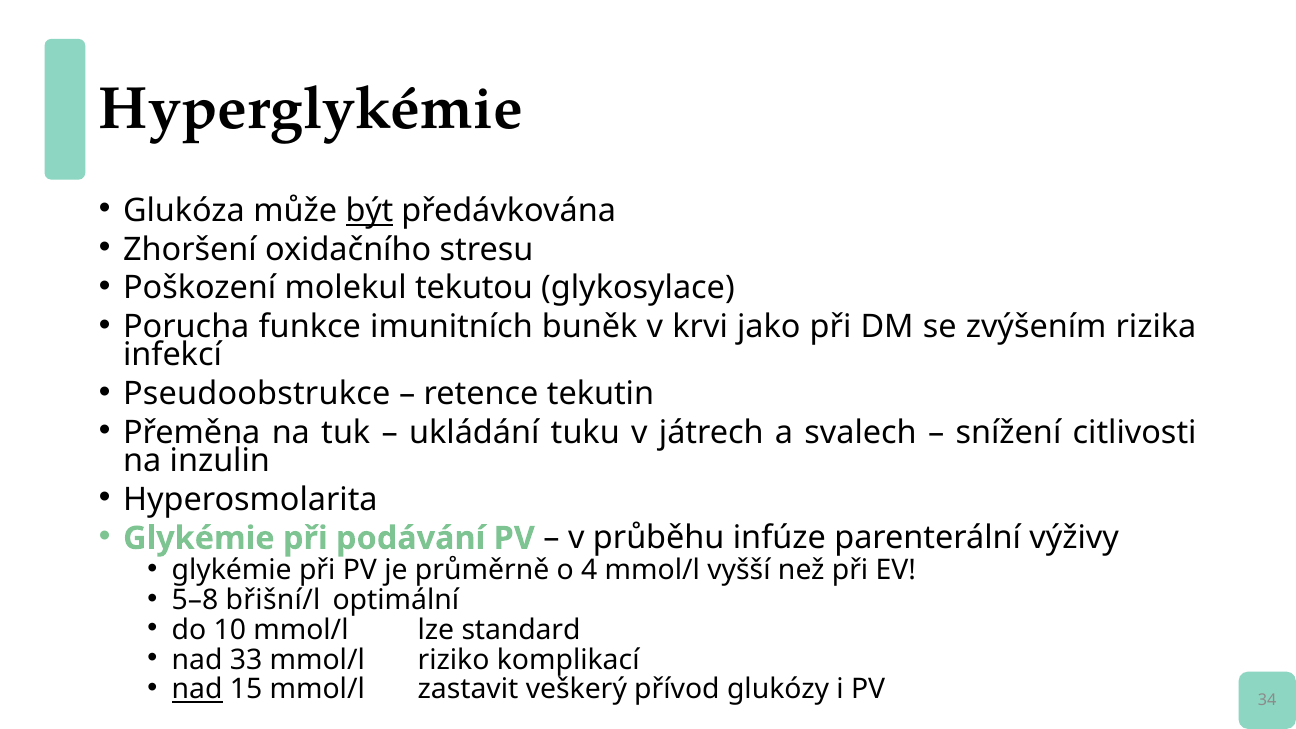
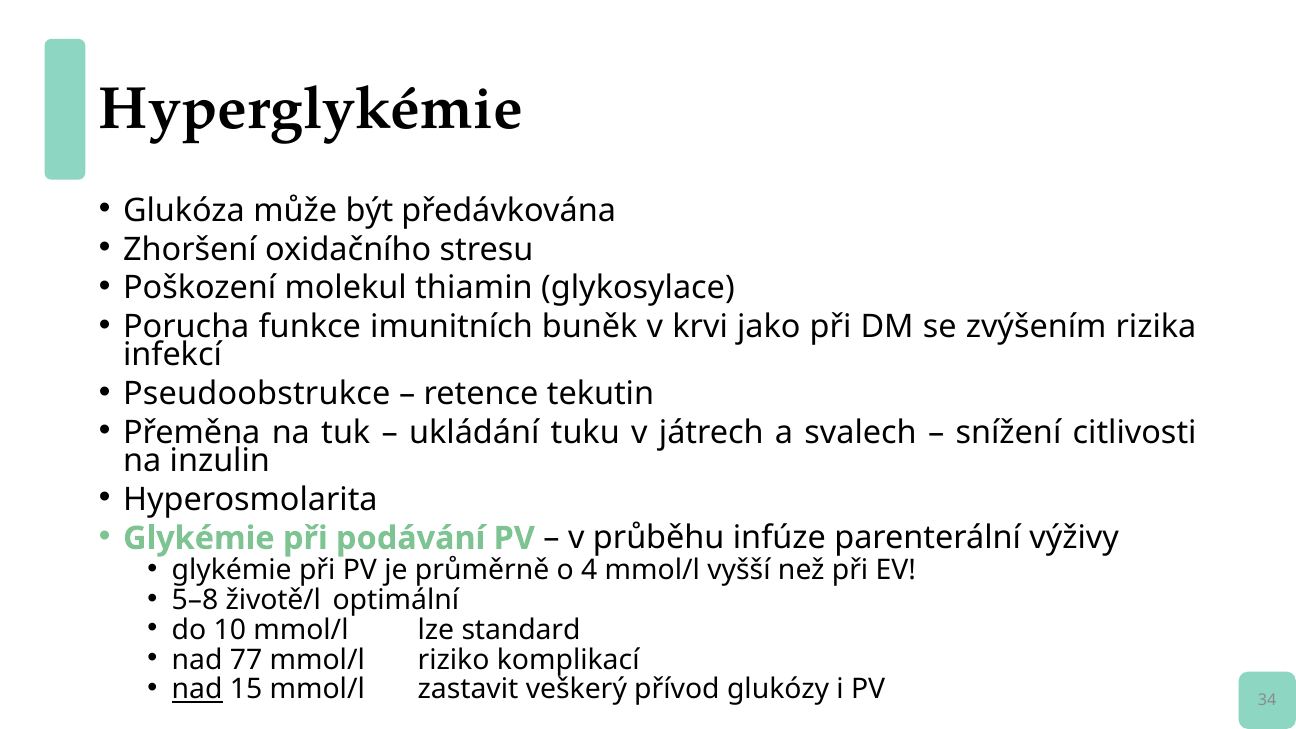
být underline: present -> none
tekutou: tekutou -> thiamin
břišní/l: břišní/l -> životě/l
33: 33 -> 77
